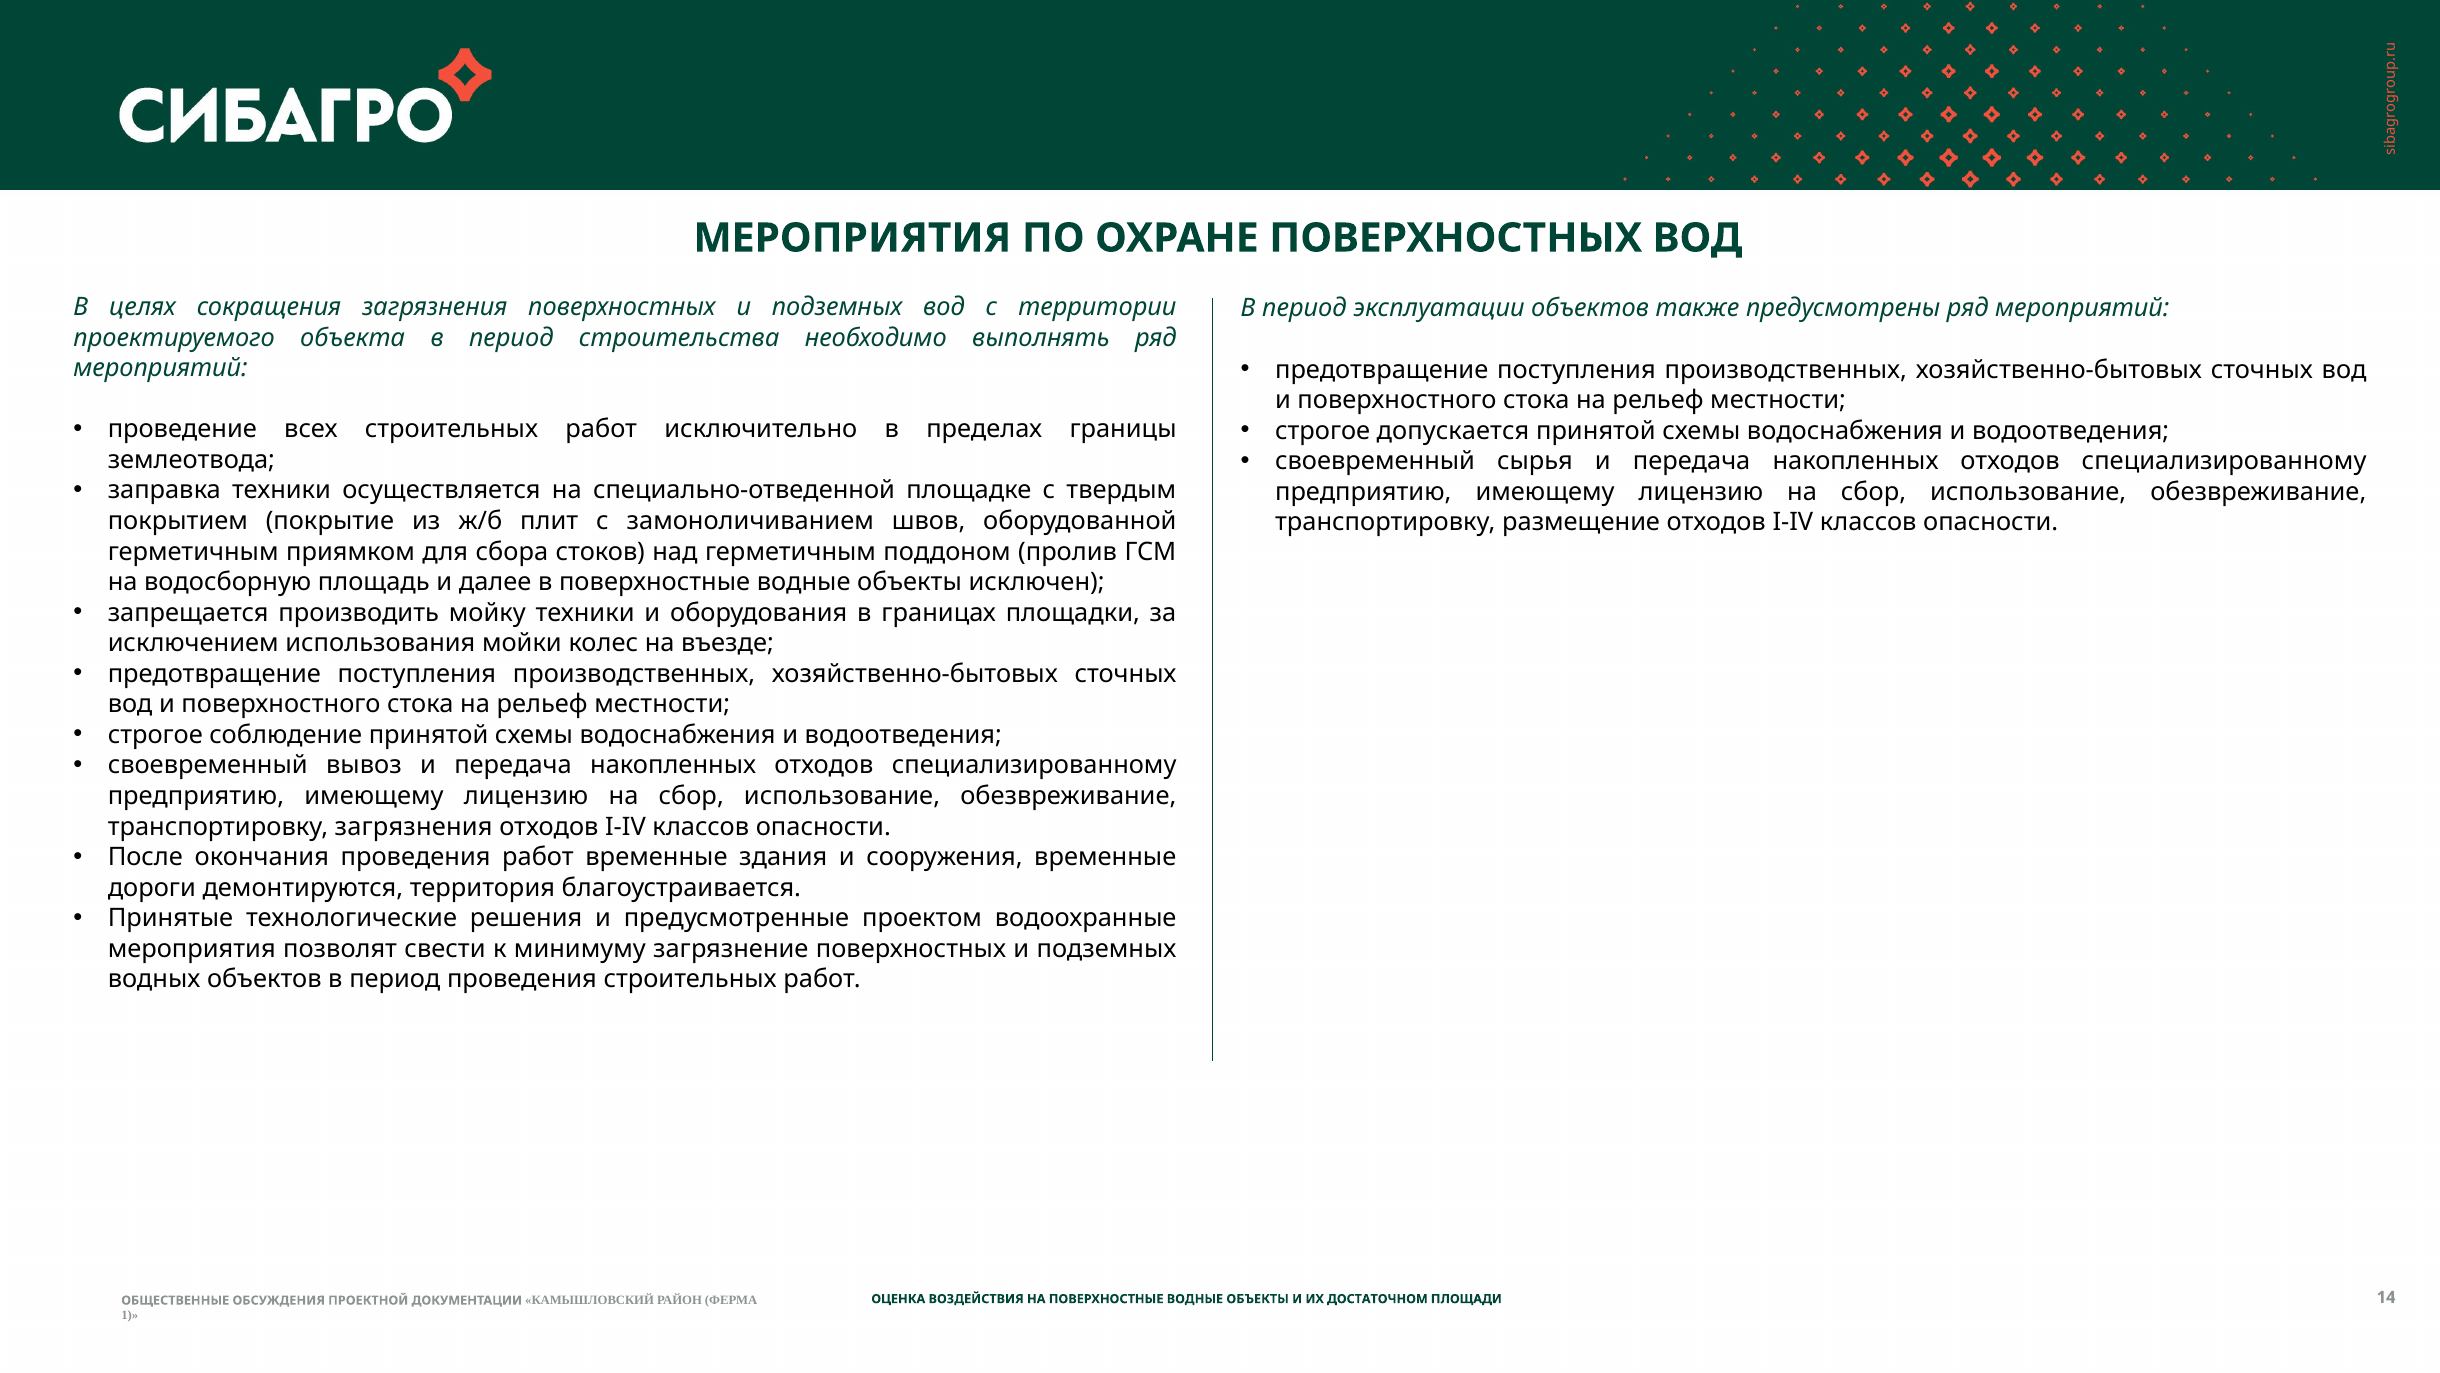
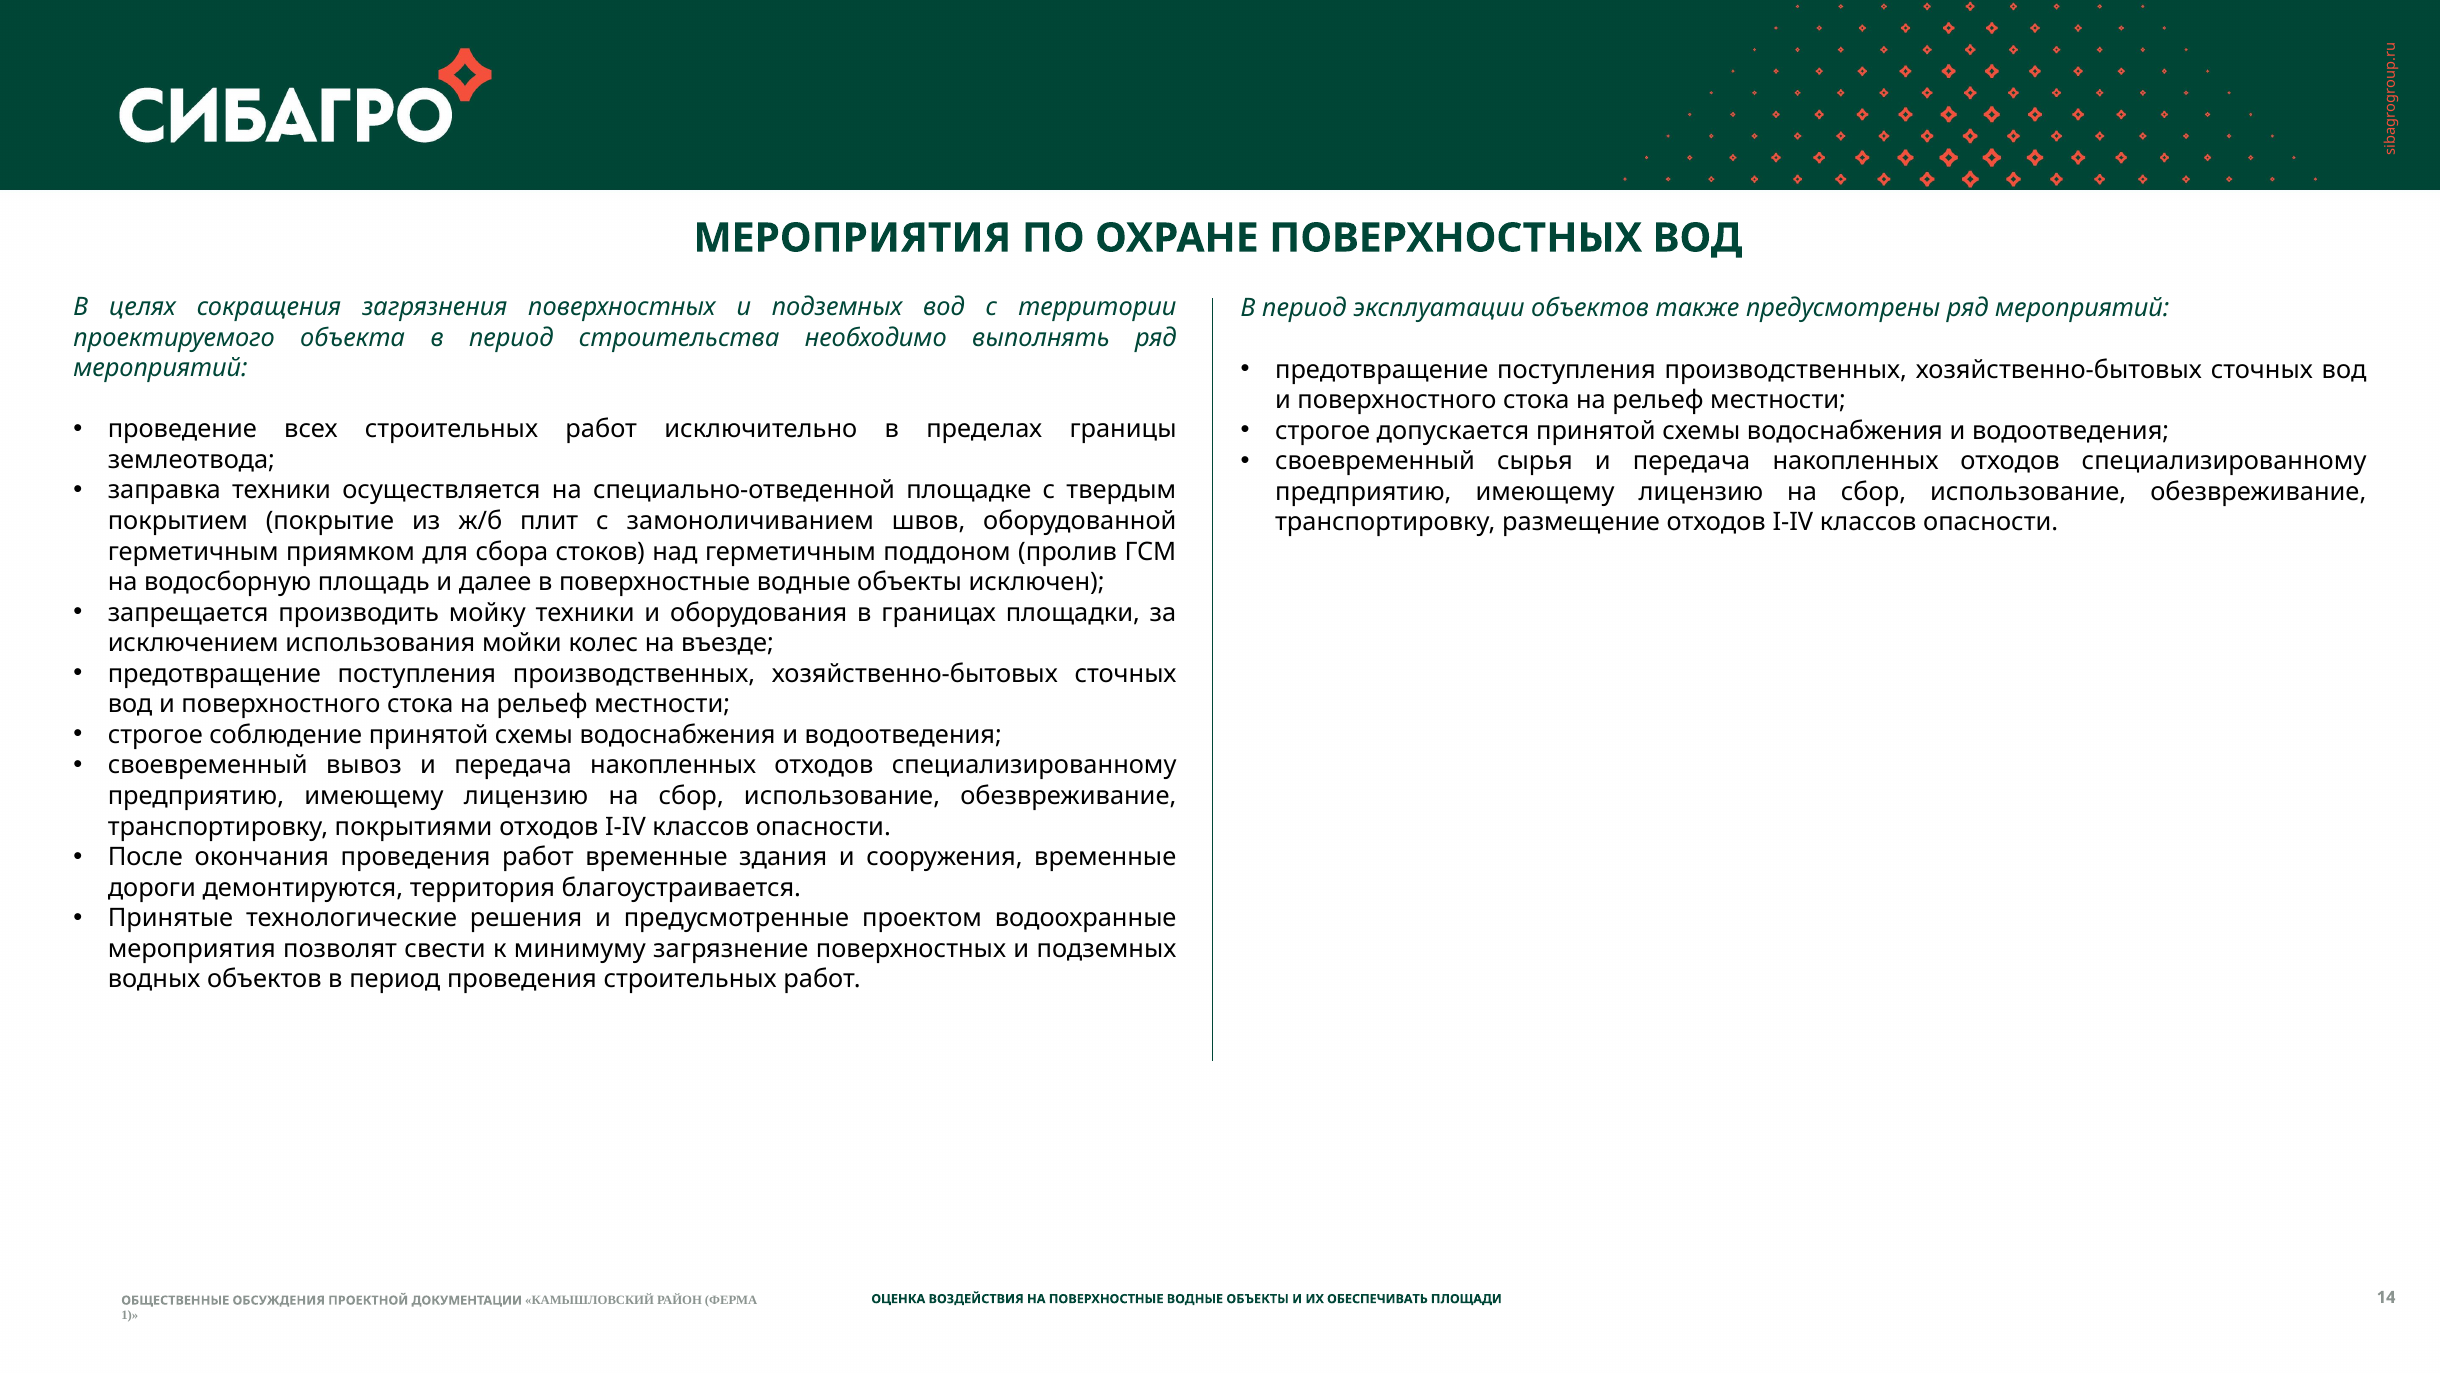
транспортировку загрязнения: загрязнения -> покрытиями
ДОСТАТОЧНОМ: ДОСТАТОЧНОМ -> ОБЕСПЕЧИВАТЬ
